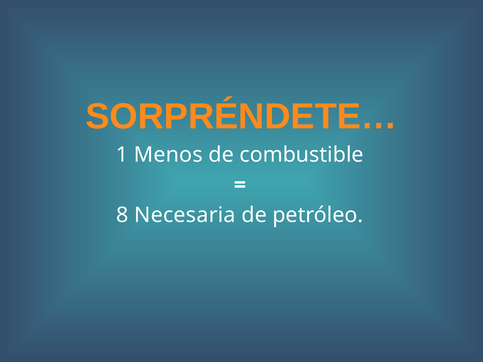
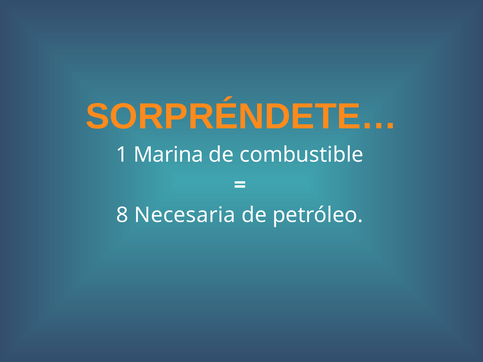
Menos: Menos -> Marina
